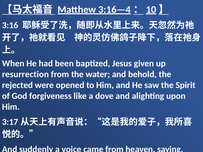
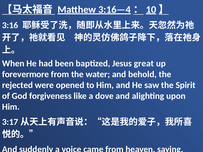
given: given -> great
resurrection: resurrection -> forevermore
